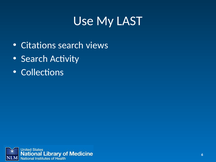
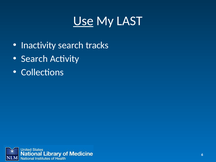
Use underline: none -> present
Citations: Citations -> Inactivity
views: views -> tracks
